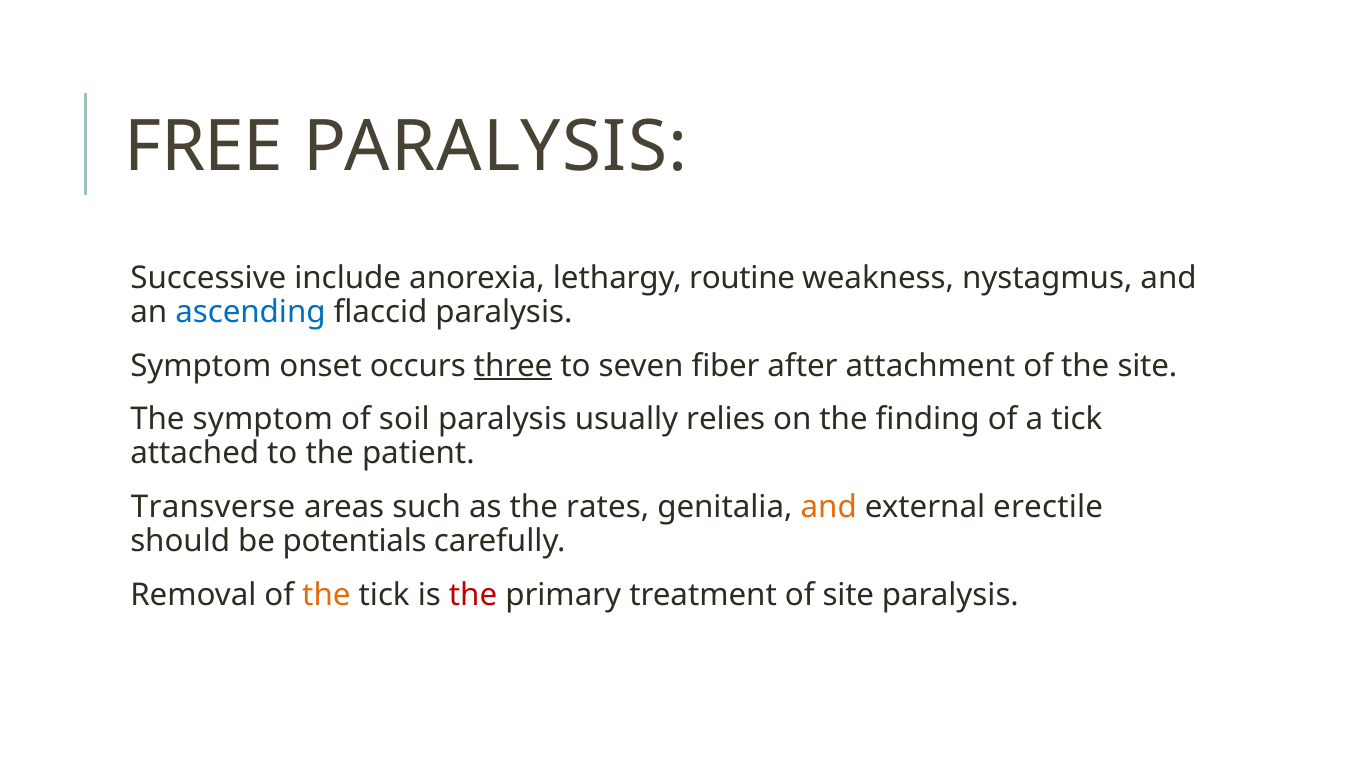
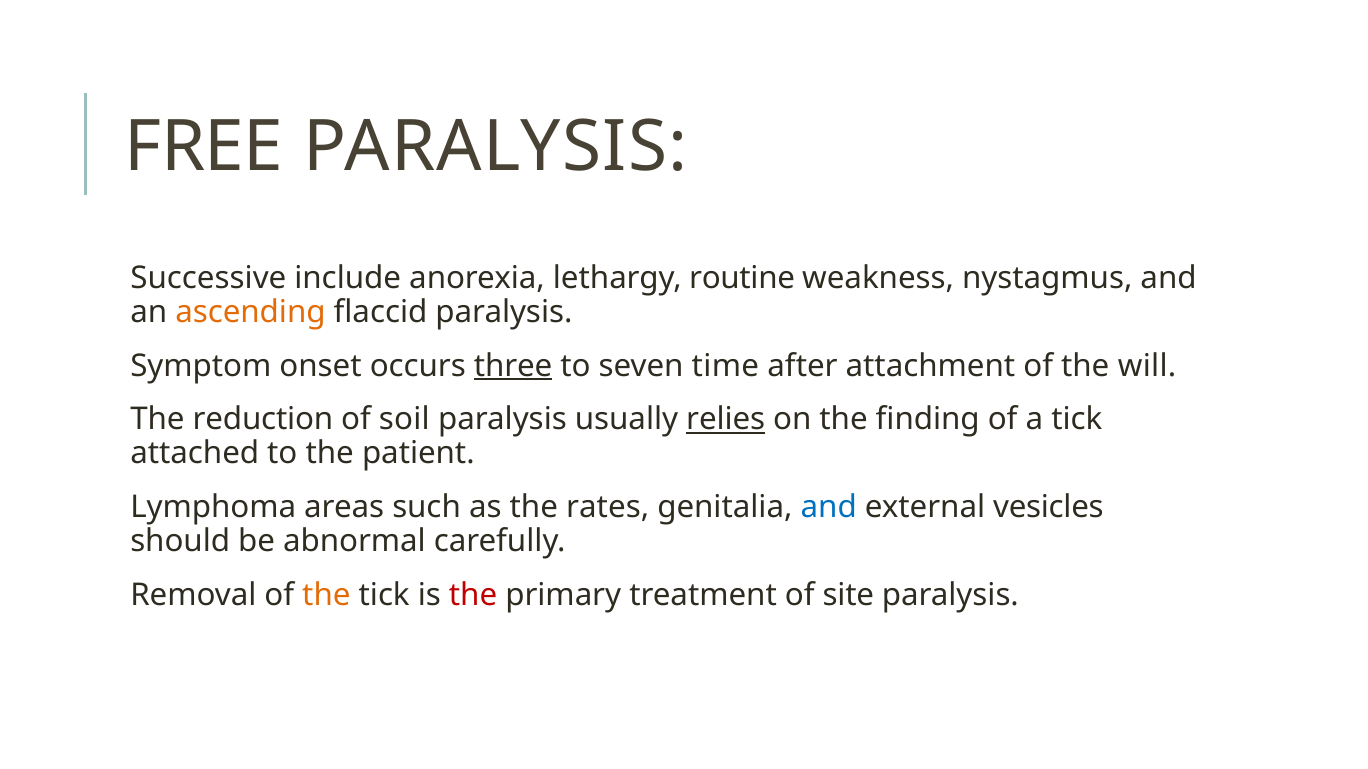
ascending colour: blue -> orange
fiber: fiber -> time
the site: site -> will
The symptom: symptom -> reduction
relies underline: none -> present
Transverse: Transverse -> Lymphoma
and at (829, 507) colour: orange -> blue
erectile: erectile -> vesicles
potentials: potentials -> abnormal
